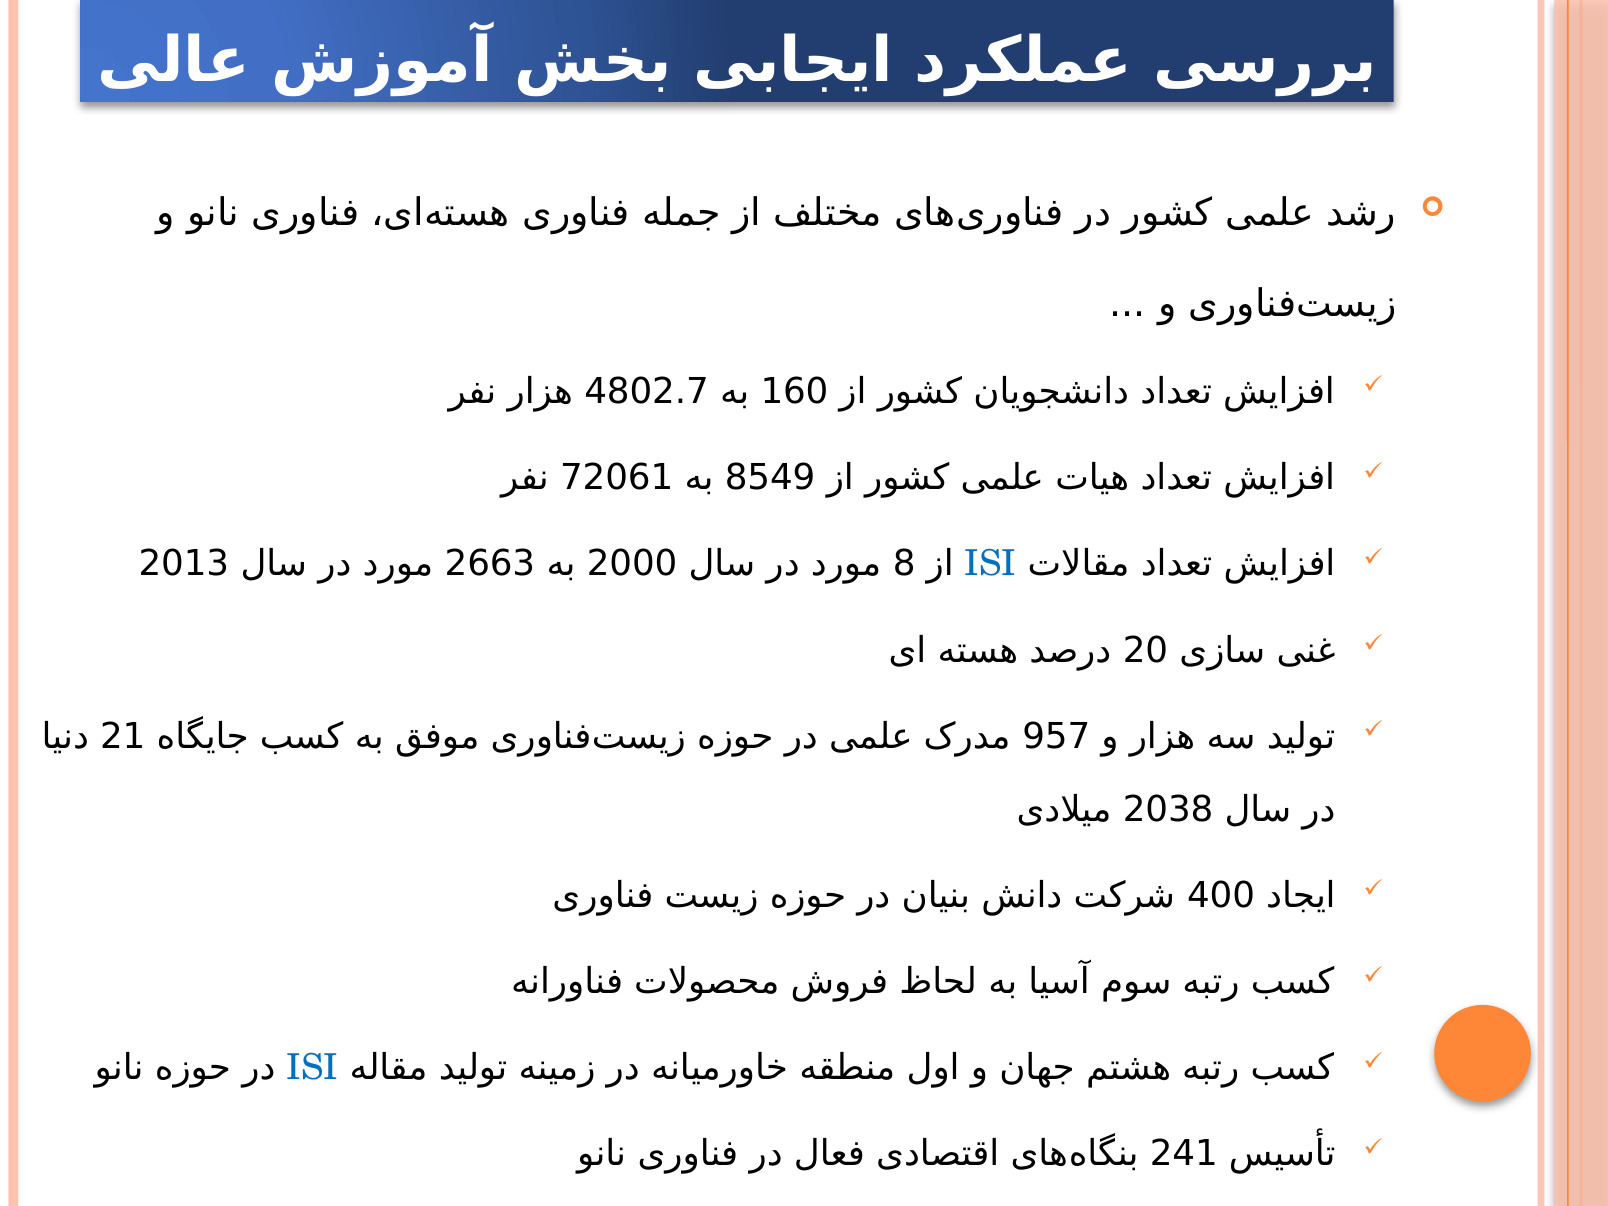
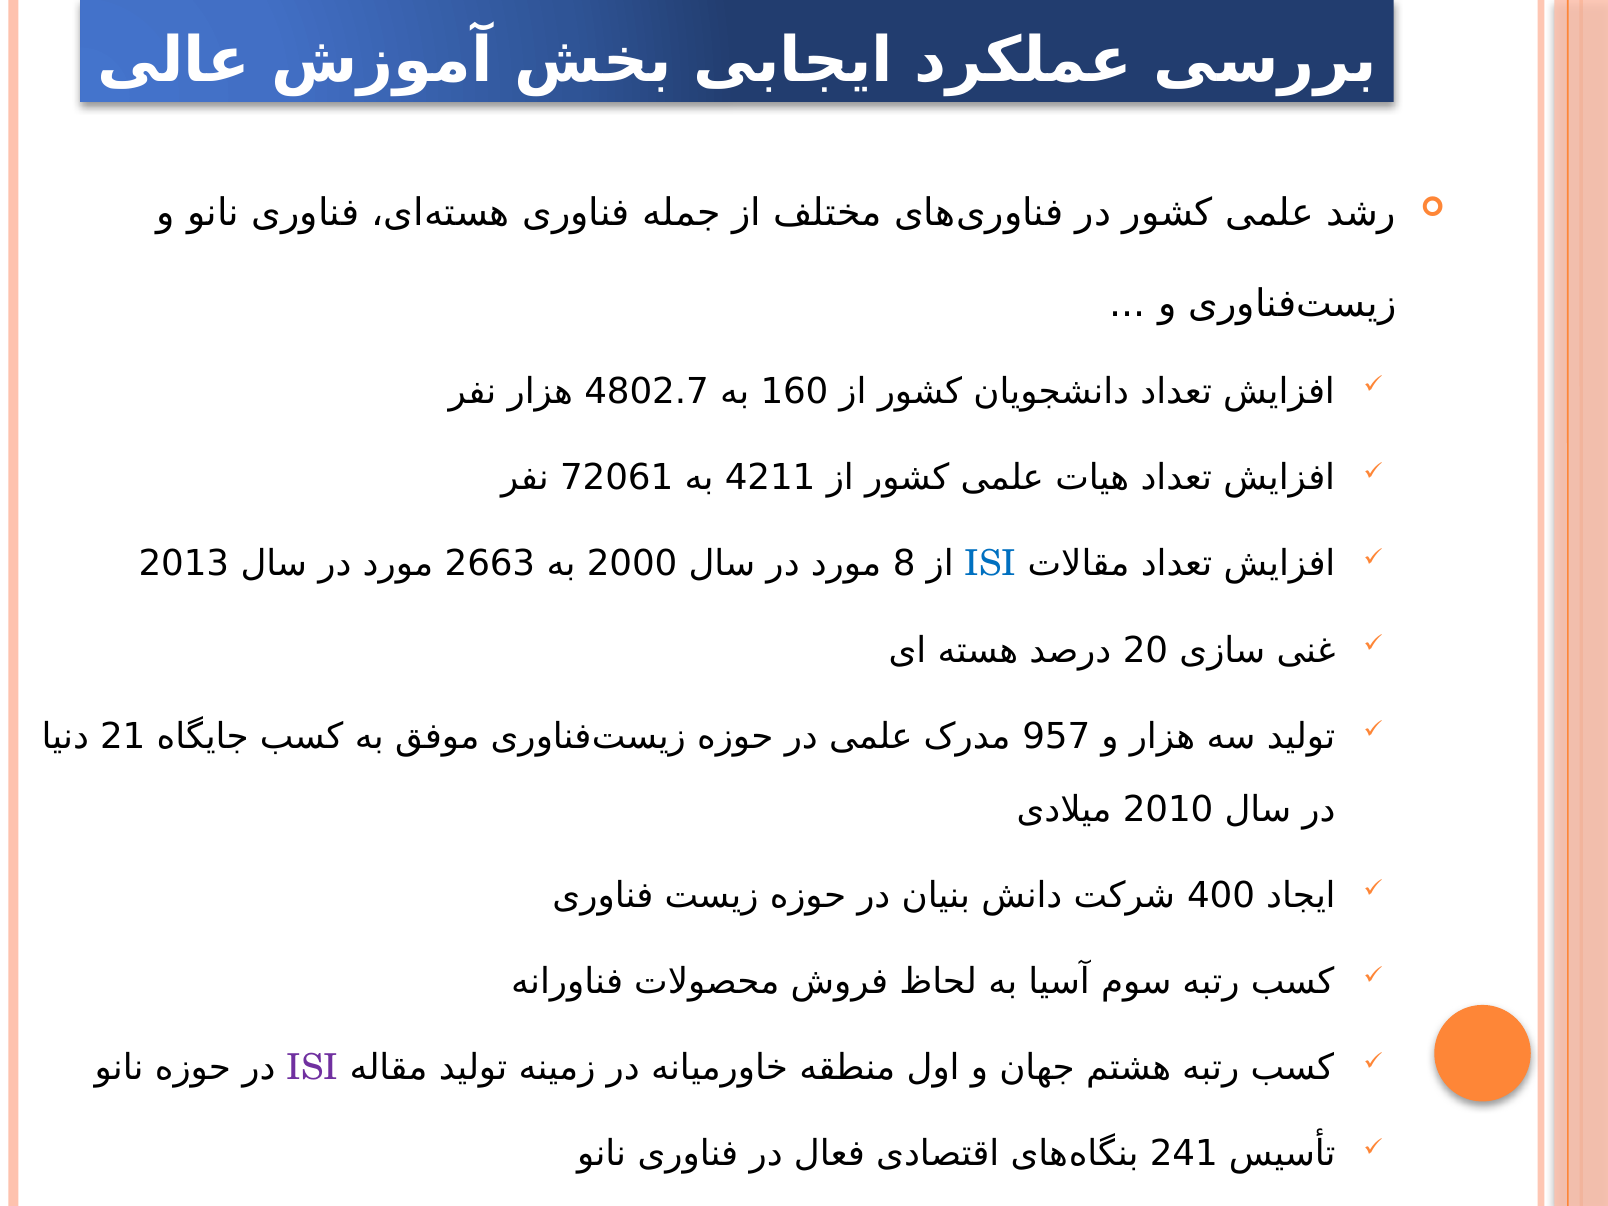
8549: 8549 -> 4211
2038: 2038 -> 2010
ISI at (313, 1068) colour: blue -> purple
